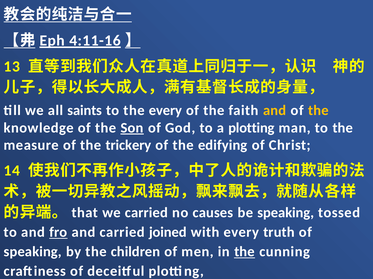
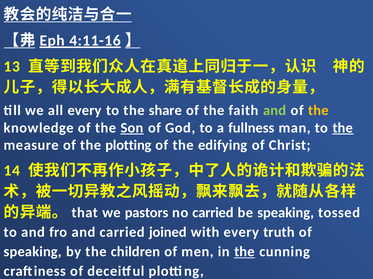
all saints: saints -> every
the every: every -> share
and at (275, 111) colour: yellow -> light green
a plotting: plotting -> fullness
the at (343, 128) underline: none -> present
the trickery: trickery -> plotting
we carried: carried -> pastors
no causes: causes -> carried
fro underline: present -> none
